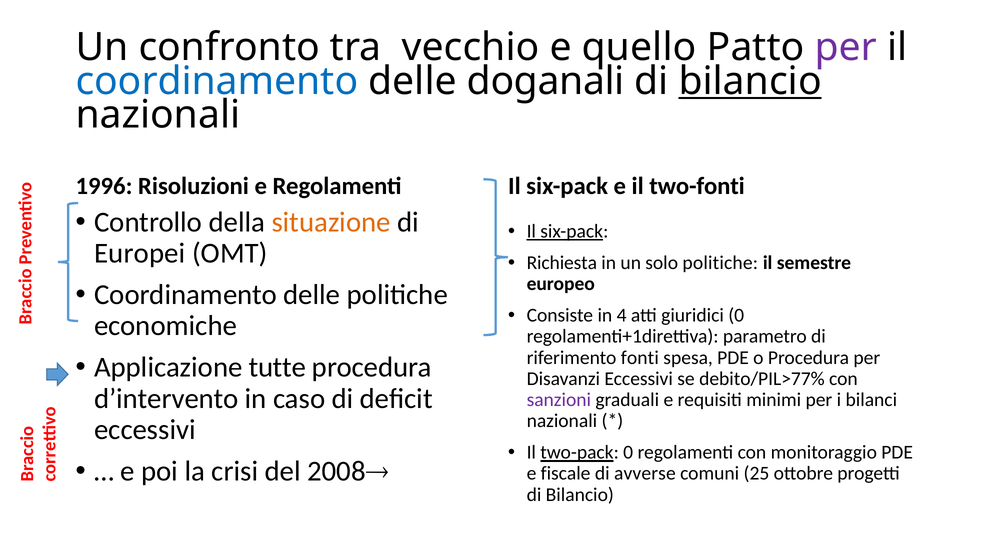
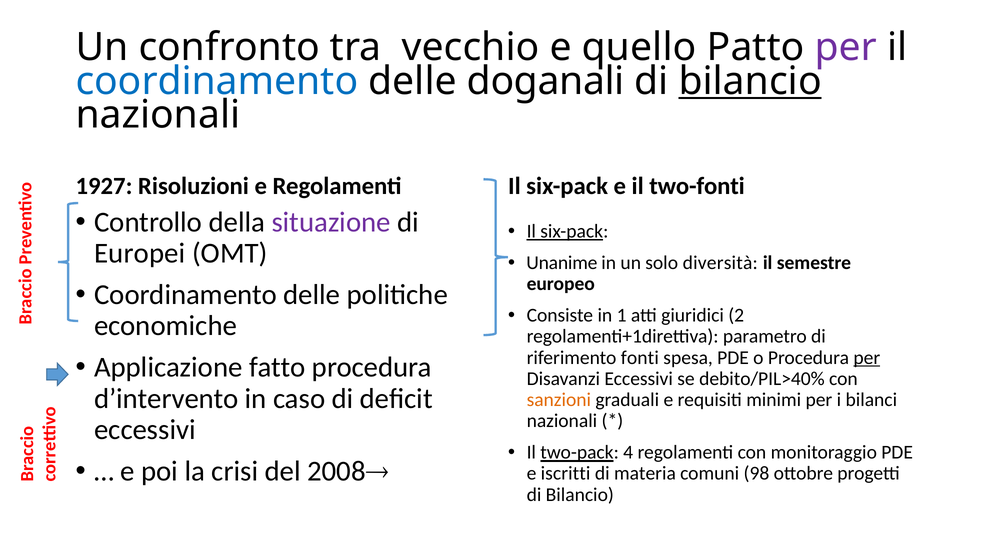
1996: 1996 -> 1927
situazione colour: orange -> purple
Richiesta: Richiesta -> Unanime
solo politiche: politiche -> diversità
4: 4 -> 1
giuridici 0: 0 -> 2
per at (867, 358) underline: none -> present
tutte: tutte -> fatto
debito/PIL>77%: debito/PIL>77% -> debito/PIL>40%
sanzioni colour: purple -> orange
two-pack 0: 0 -> 4
fiscale: fiscale -> iscritti
avverse: avverse -> materia
25: 25 -> 98
